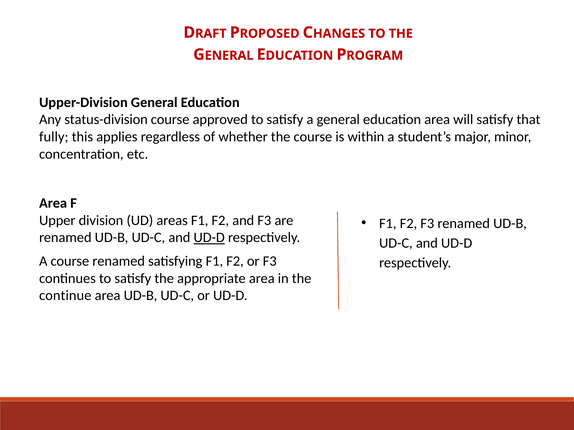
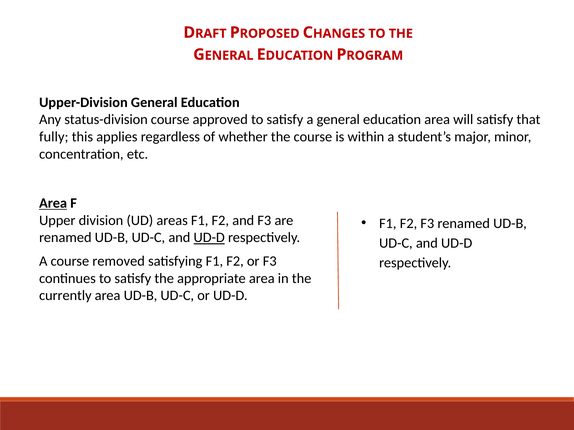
Area at (53, 203) underline: none -> present
course renamed: renamed -> removed
continue: continue -> currently
